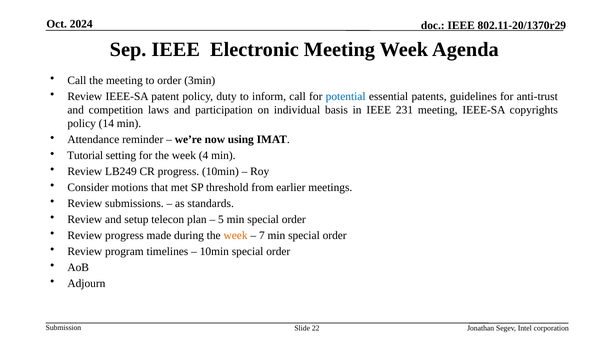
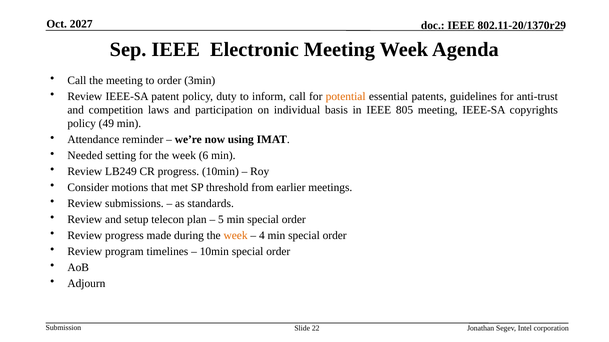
2024: 2024 -> 2027
potential colour: blue -> orange
231: 231 -> 805
14: 14 -> 49
Tutorial: Tutorial -> Needed
4: 4 -> 6
7: 7 -> 4
